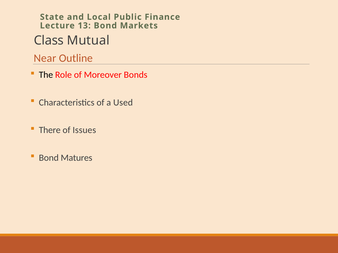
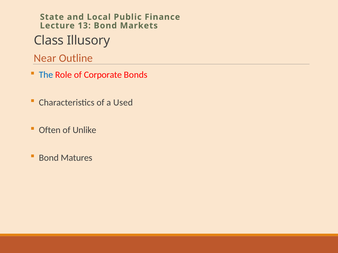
Mutual: Mutual -> Illusory
The colour: black -> blue
Moreover: Moreover -> Corporate
There: There -> Often
Issues: Issues -> Unlike
